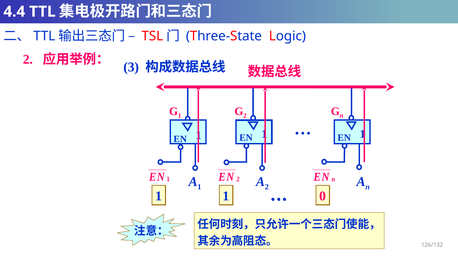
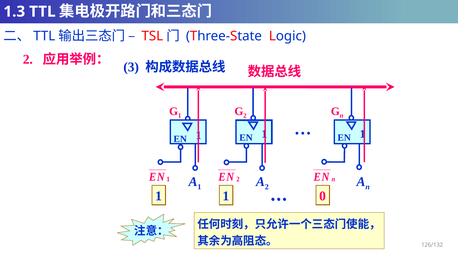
4.4: 4.4 -> 1.3
